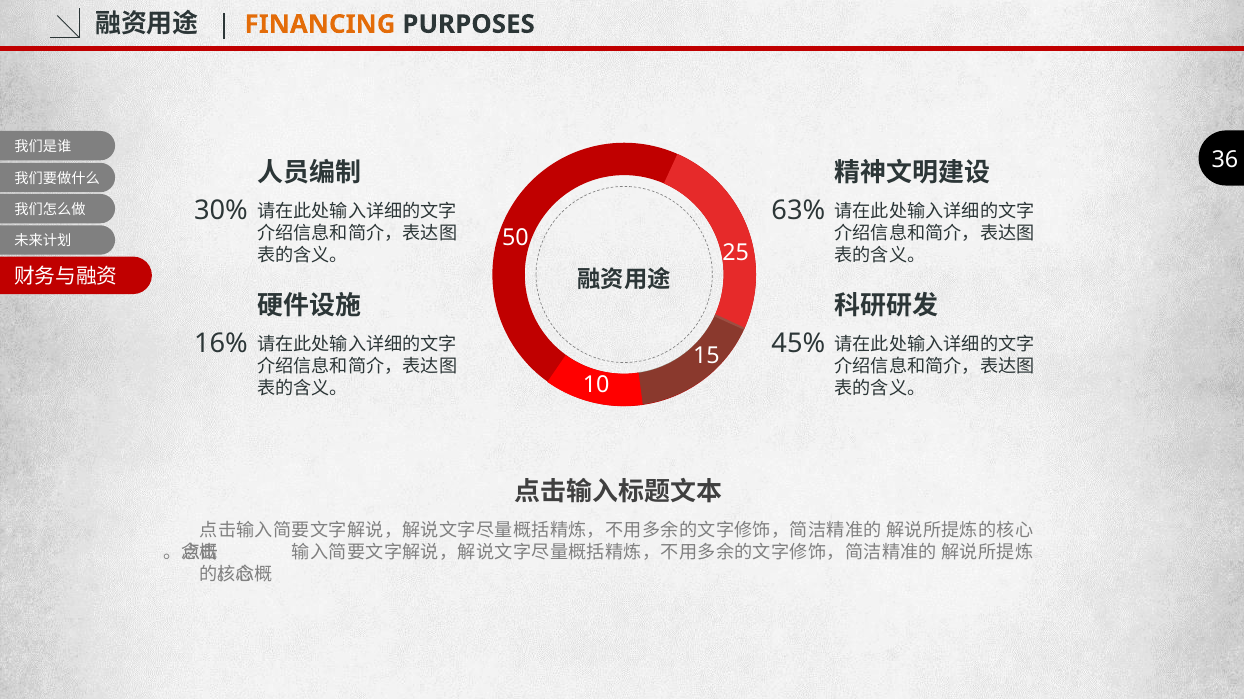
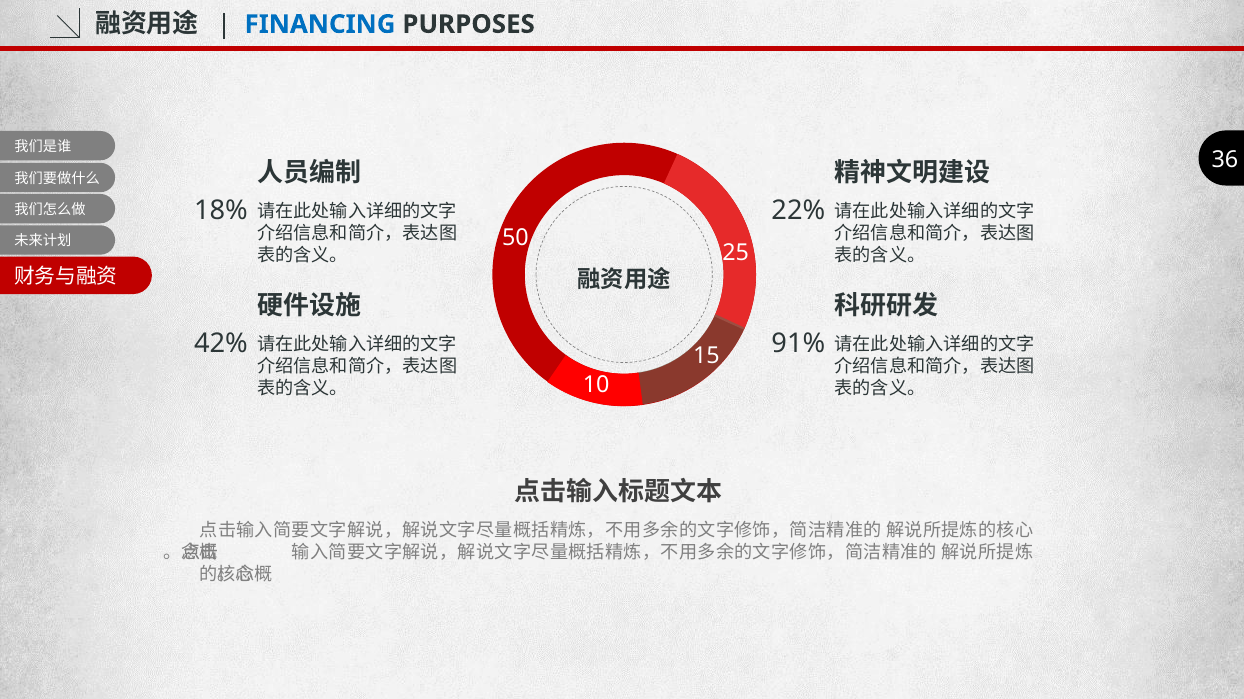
FINANCING colour: orange -> blue
30%: 30% -> 18%
63%: 63% -> 22%
16%: 16% -> 42%
45%: 45% -> 91%
